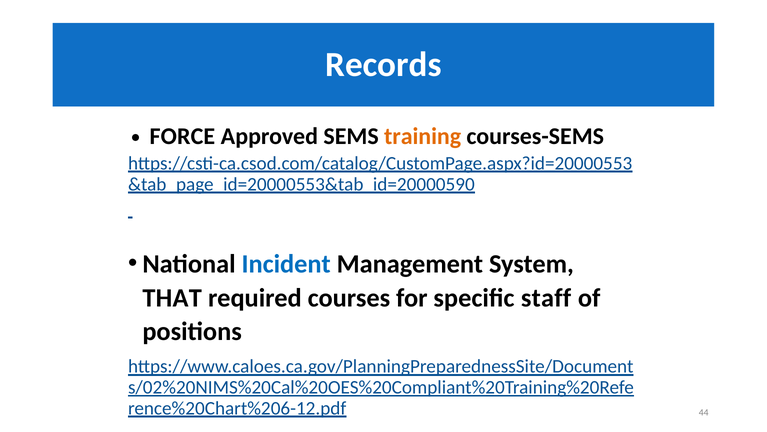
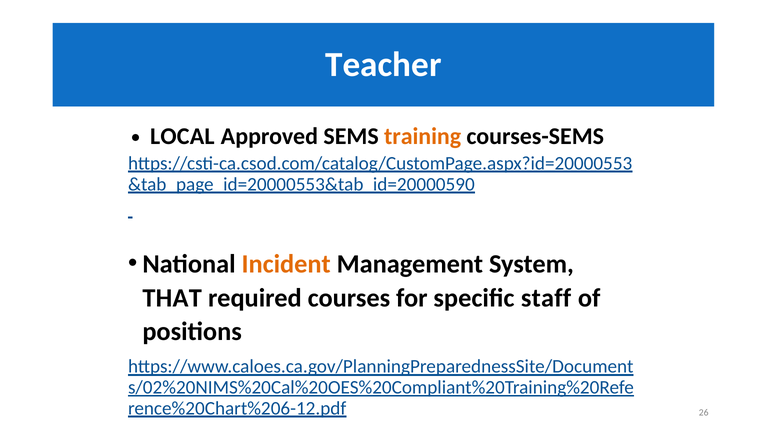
Records: Records -> Teacher
FORCE: FORCE -> LOCAL
Incident colour: blue -> orange
44: 44 -> 26
